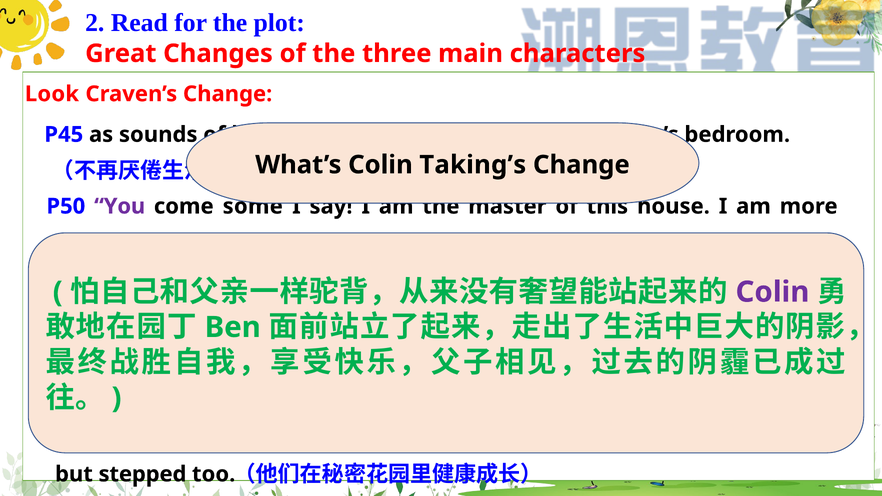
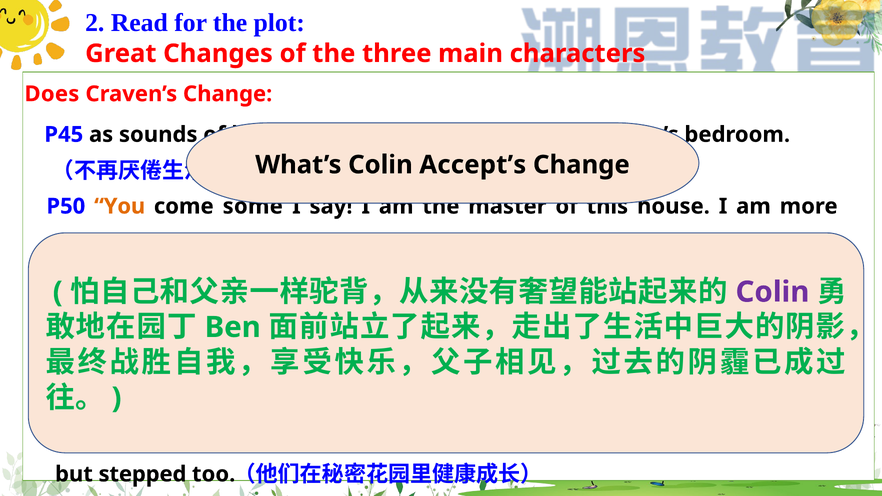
Look at (52, 94): Look -> Does
Taking’s: Taking’s -> Accept’s
You colour: purple -> orange
